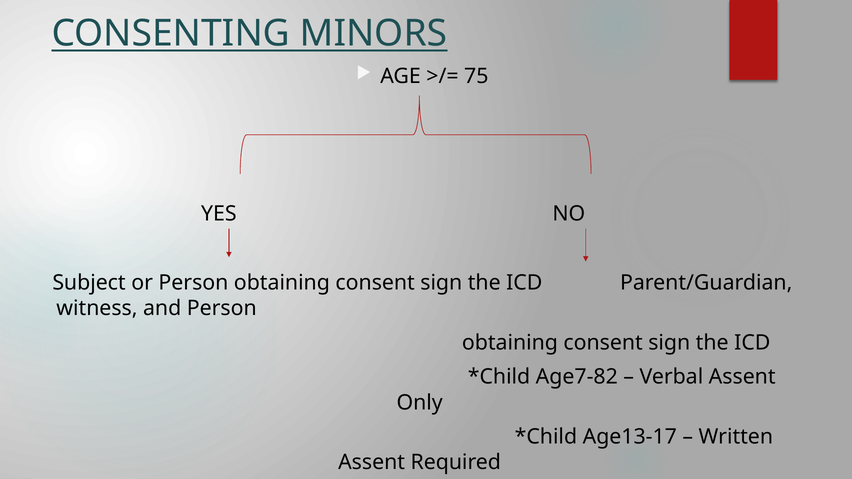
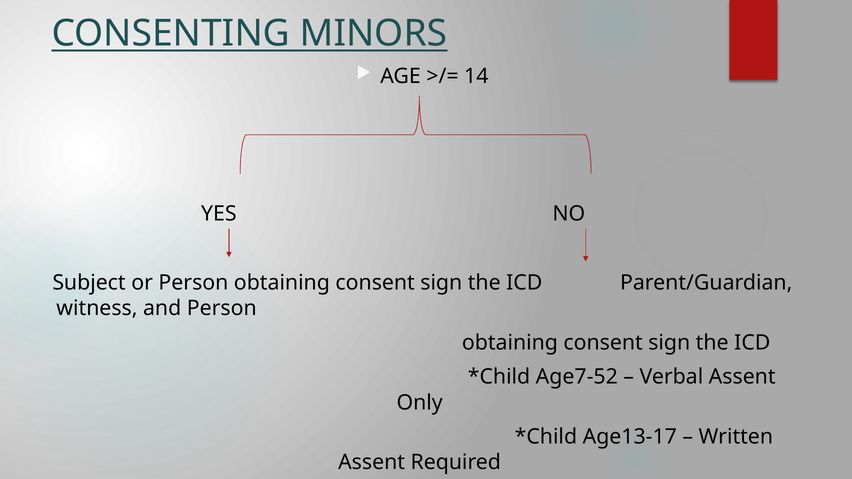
75: 75 -> 14
Age7-82: Age7-82 -> Age7-52
